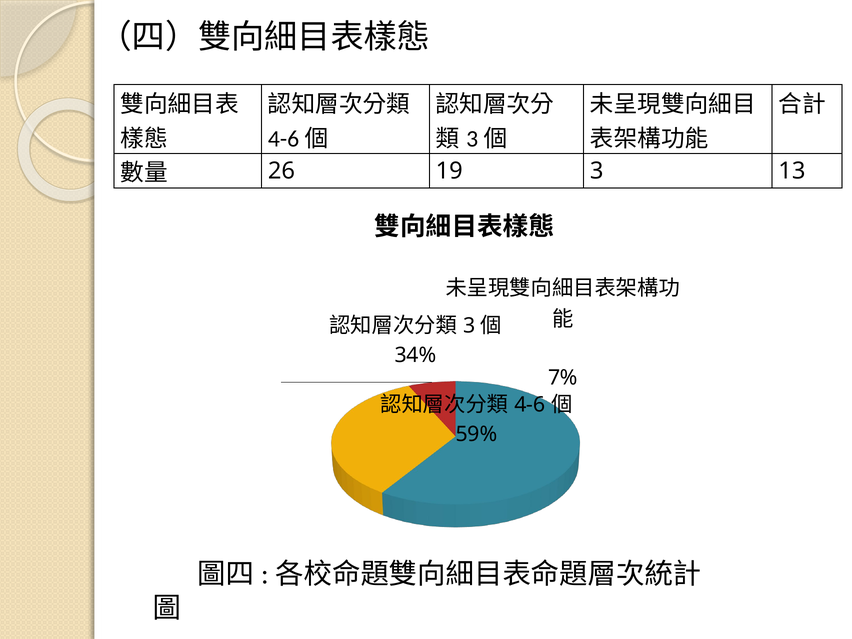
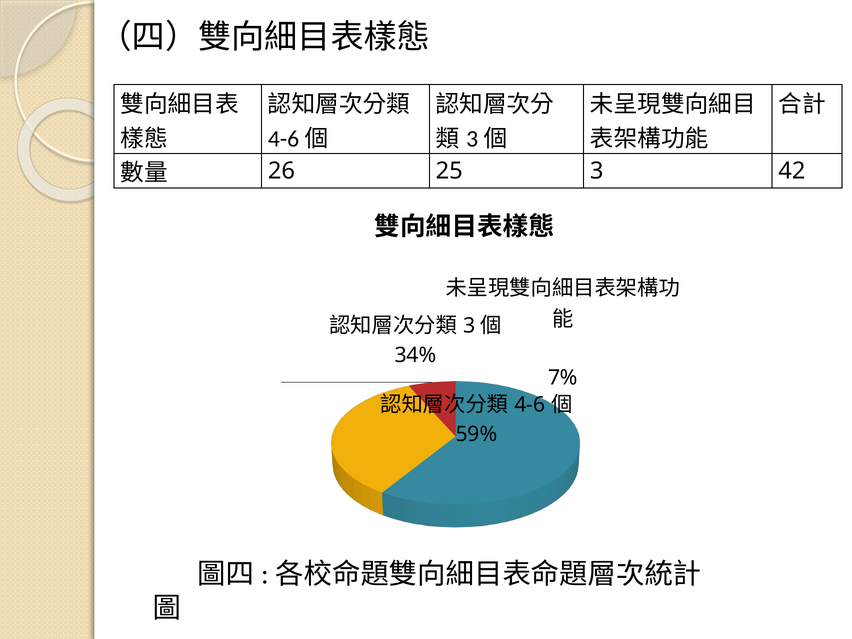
19: 19 -> 25
13: 13 -> 42
